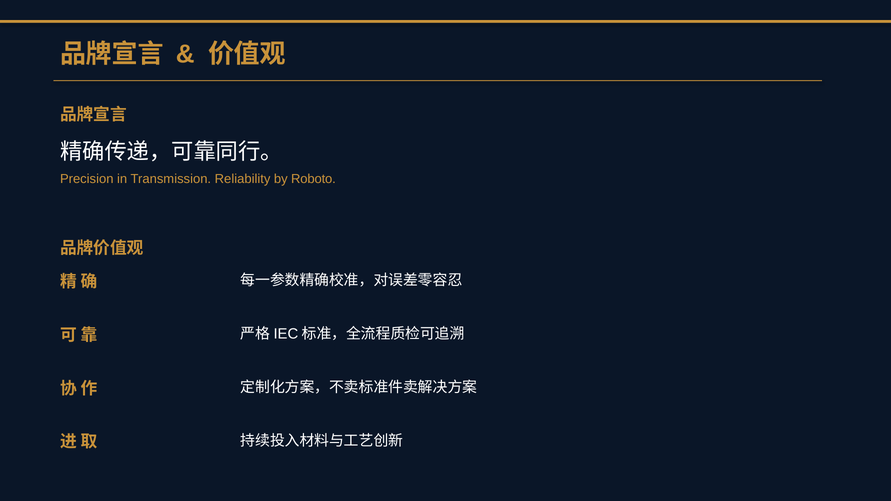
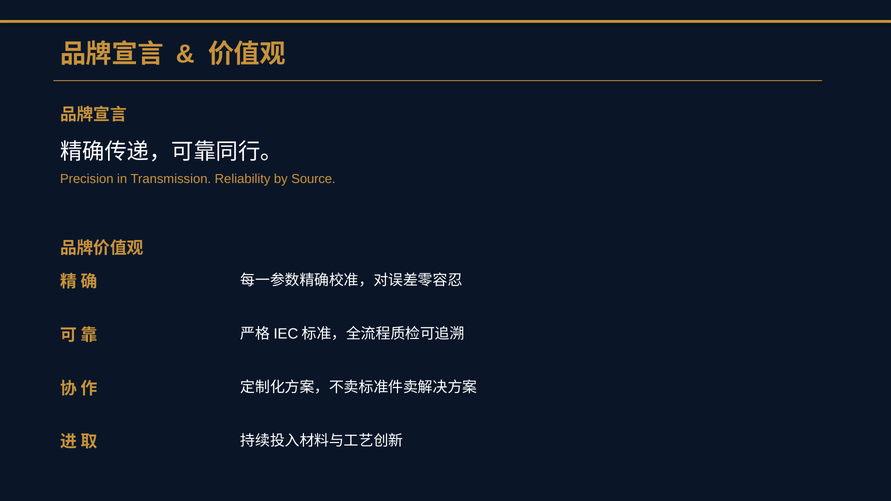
Roboto: Roboto -> Source
